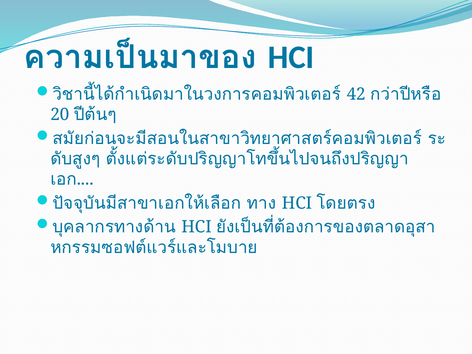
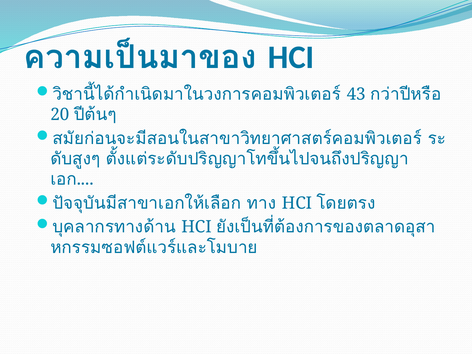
42: 42 -> 43
